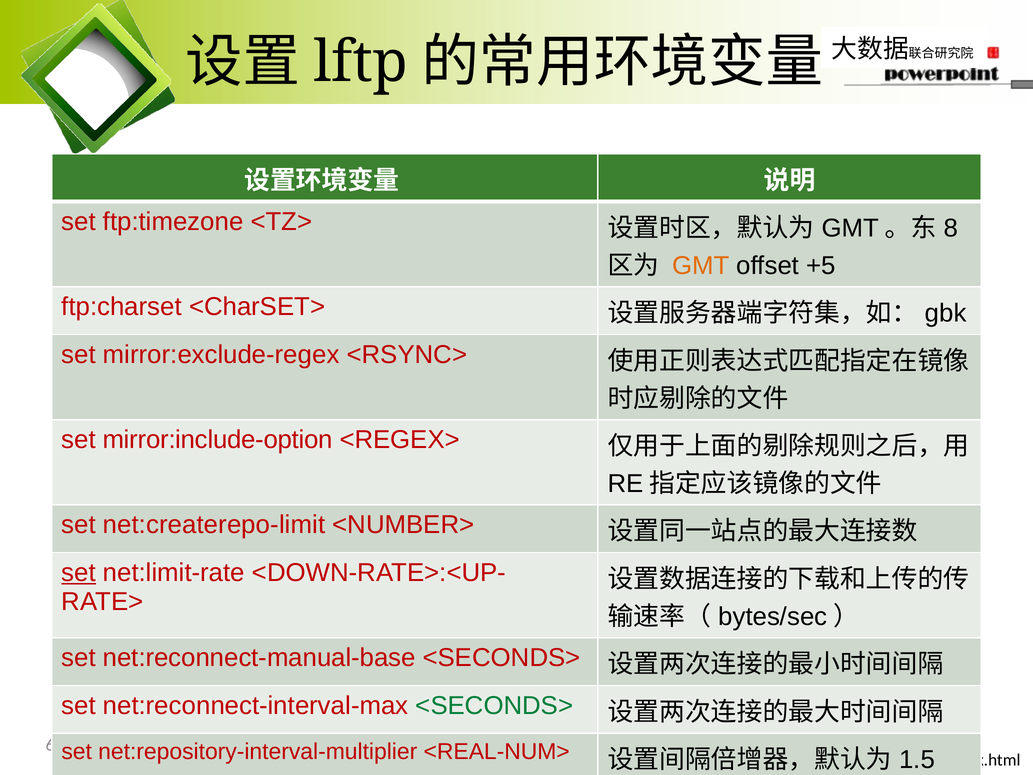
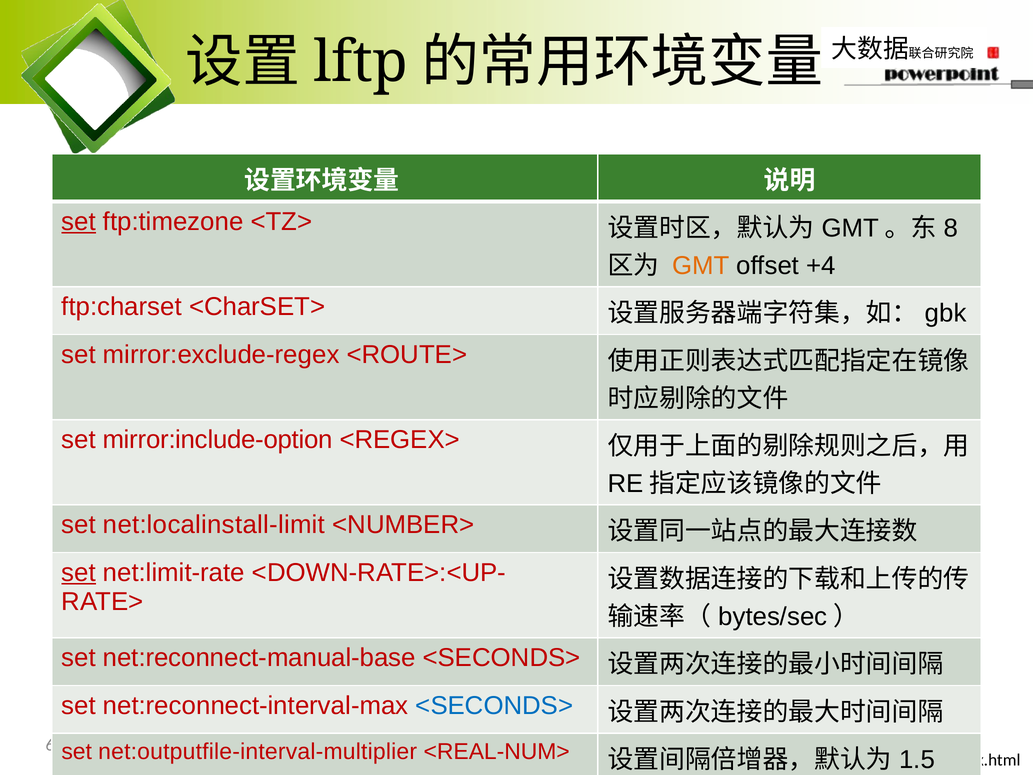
set at (79, 222) underline: none -> present
+5: +5 -> +4
<RSYNC>: <RSYNC> -> <ROUTE>
net:createrepo-limit: net:createrepo-limit -> net:localinstall-limit
<SECONDS> at (494, 705) colour: green -> blue
net:repository-interval-multiplier: net:repository-interval-multiplier -> net:outputfile-interval-multiplier
